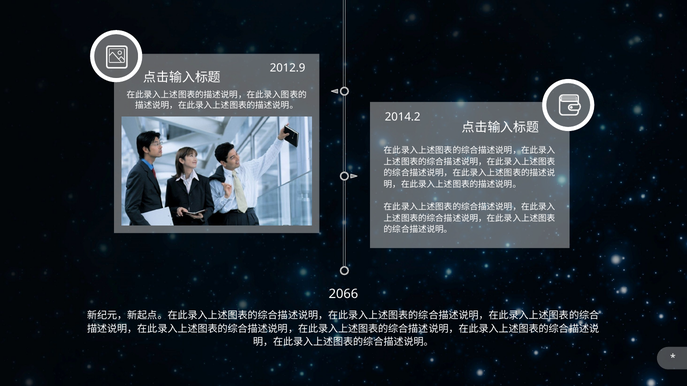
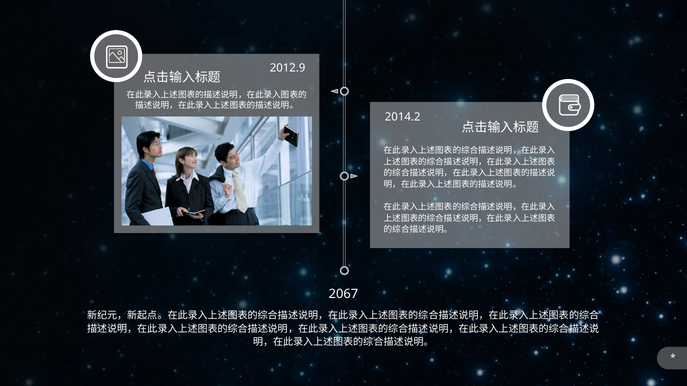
2066: 2066 -> 2067
